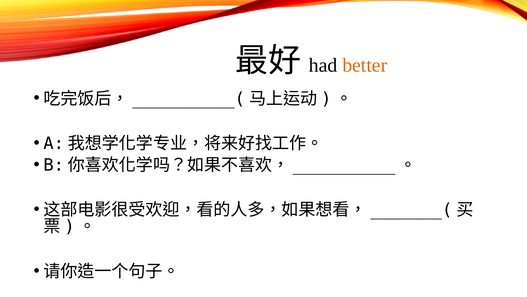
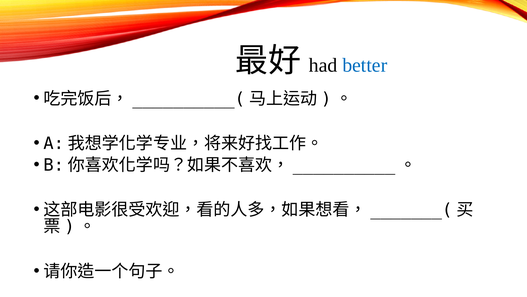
better colour: orange -> blue
